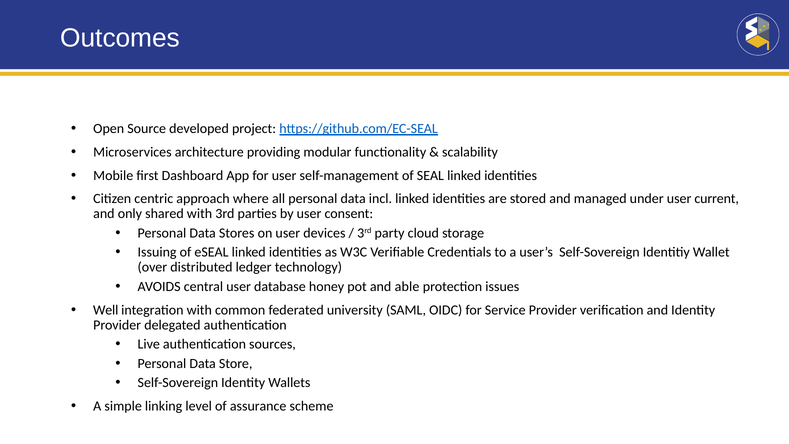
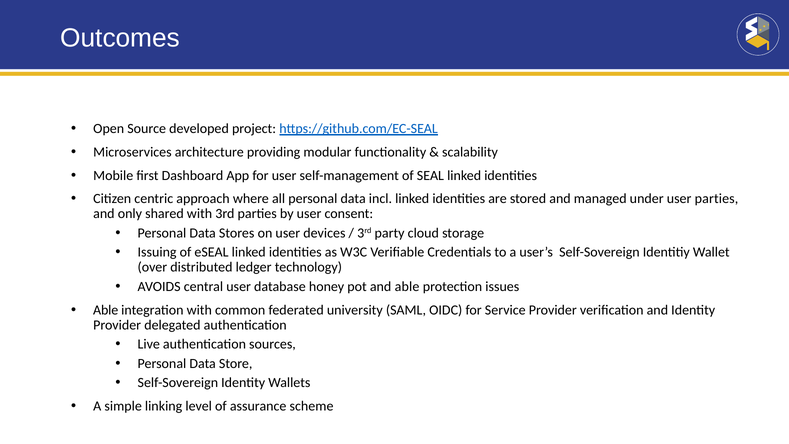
user current: current -> parties
Well at (106, 310): Well -> Able
